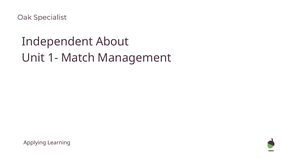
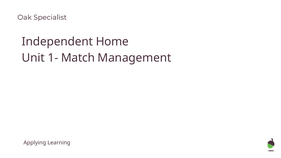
About: About -> Home
